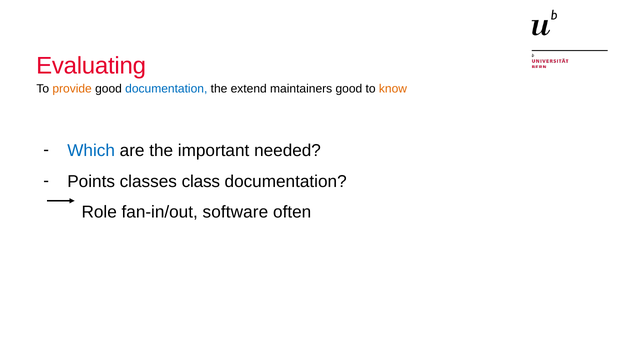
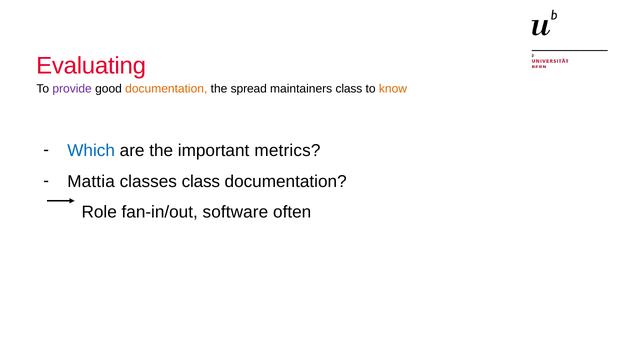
provide colour: orange -> purple
documentation at (166, 89) colour: blue -> orange
extend: extend -> spread
maintainers good: good -> class
needed: needed -> metrics
Points: Points -> Mattia
